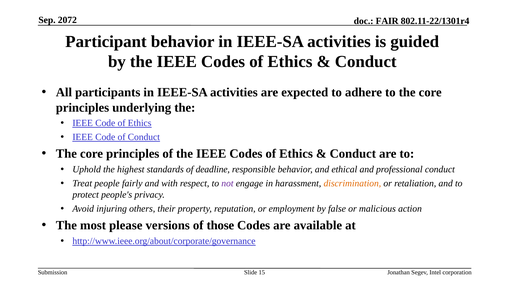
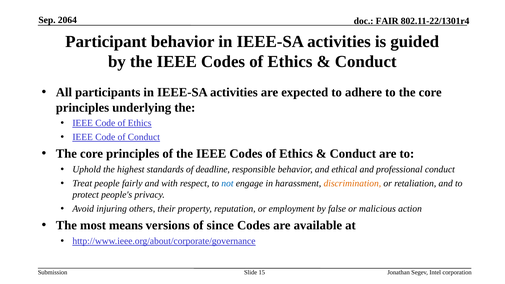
2072: 2072 -> 2064
not colour: purple -> blue
please: please -> means
those: those -> since
